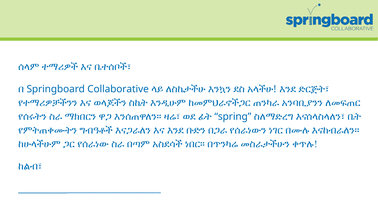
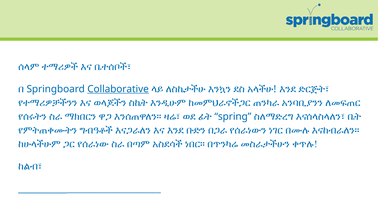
Collaborative underline: none -> present
